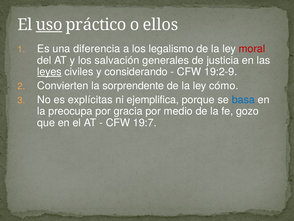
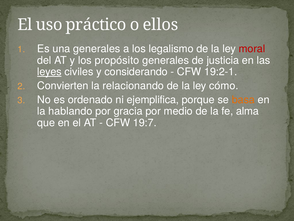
uso underline: present -> none
una diferencia: diferencia -> generales
salvación: salvación -> propósito
19:2-9: 19:2-9 -> 19:2-1
sorprendente: sorprendente -> relacionando
explícitas: explícitas -> ordenado
basa colour: blue -> orange
preocupa: preocupa -> hablando
gozo: gozo -> alma
